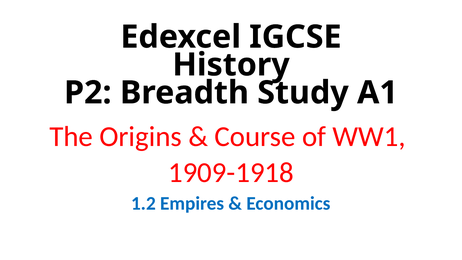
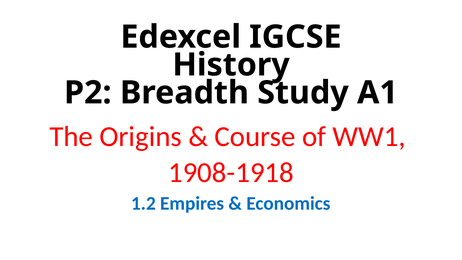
1909-1918: 1909-1918 -> 1908-1918
